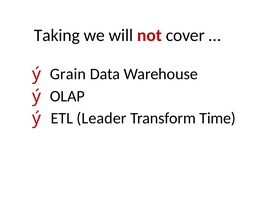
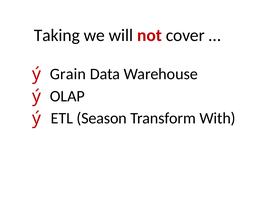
Leader: Leader -> Season
Time: Time -> With
